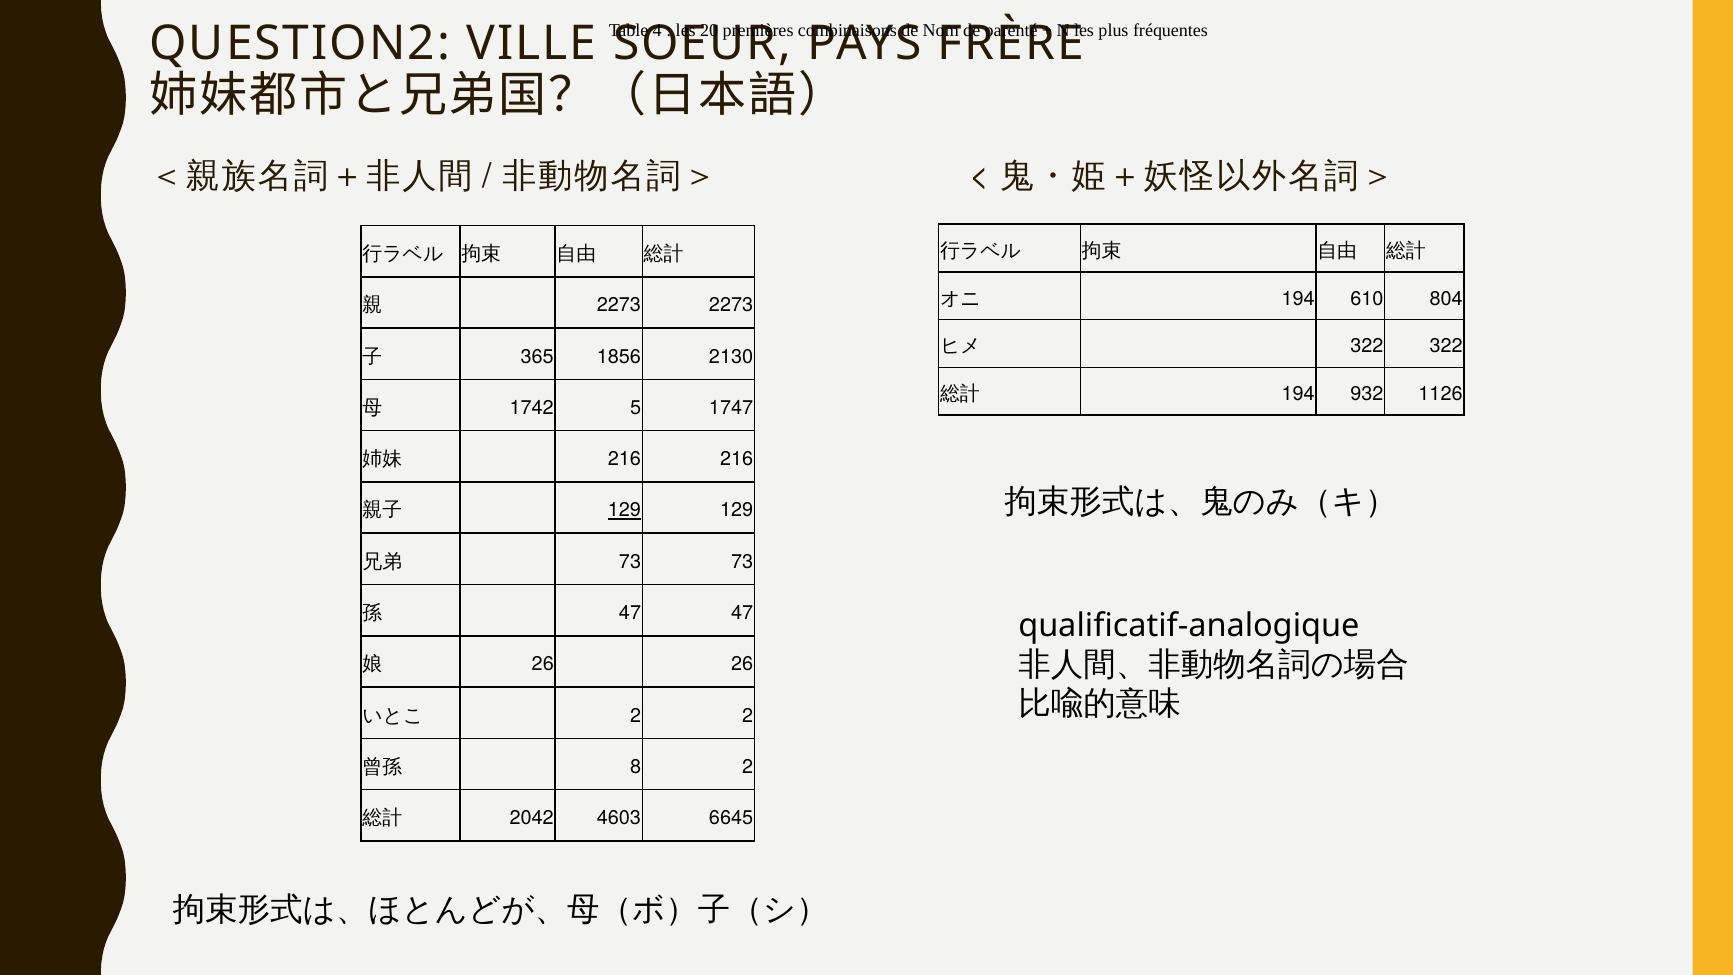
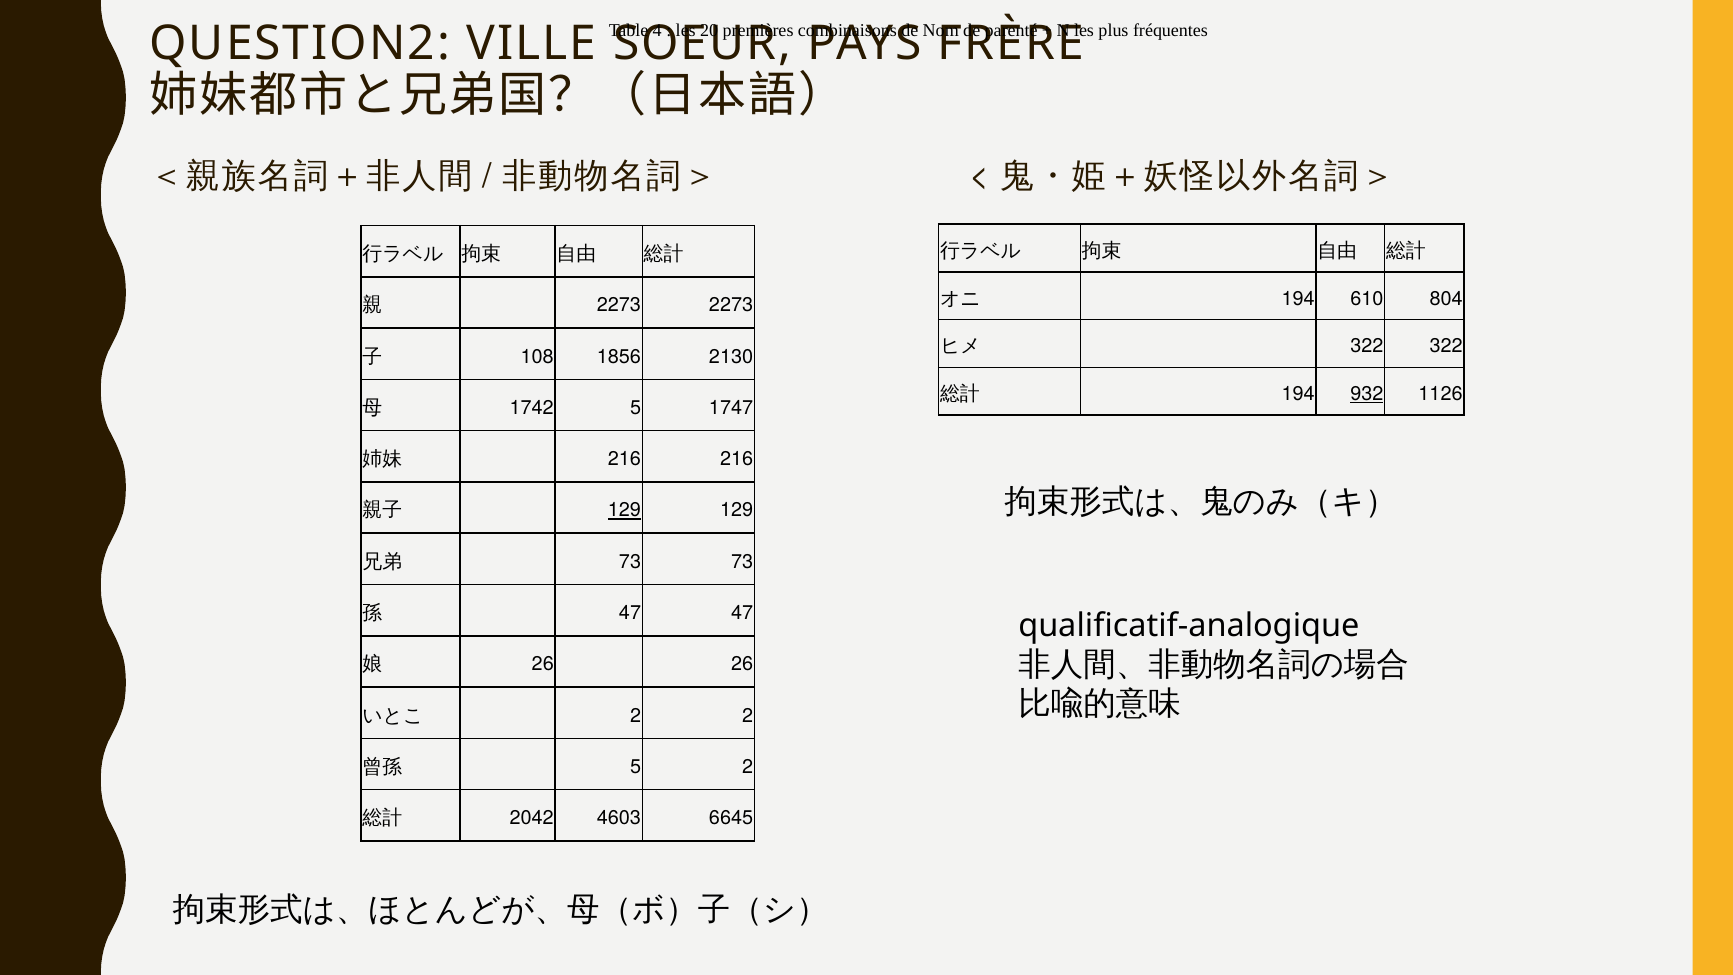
365: 365 -> 108
932 underline: none -> present
8 at (636, 767): 8 -> 5
